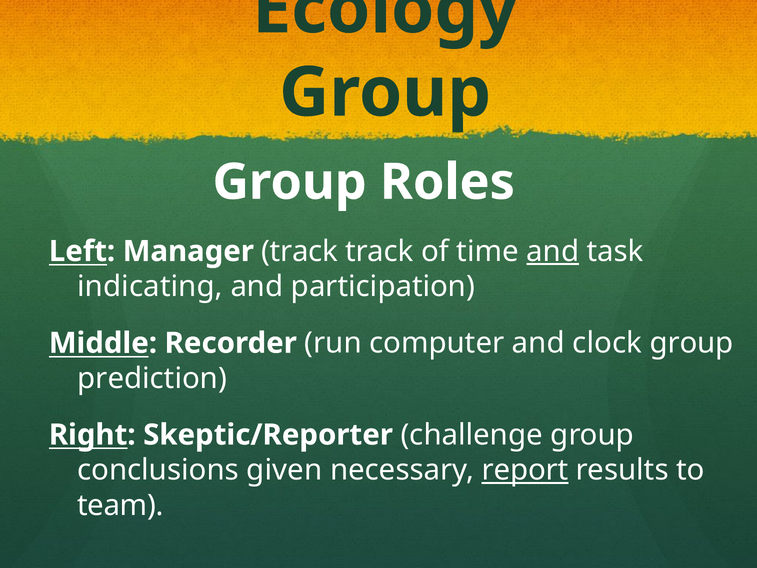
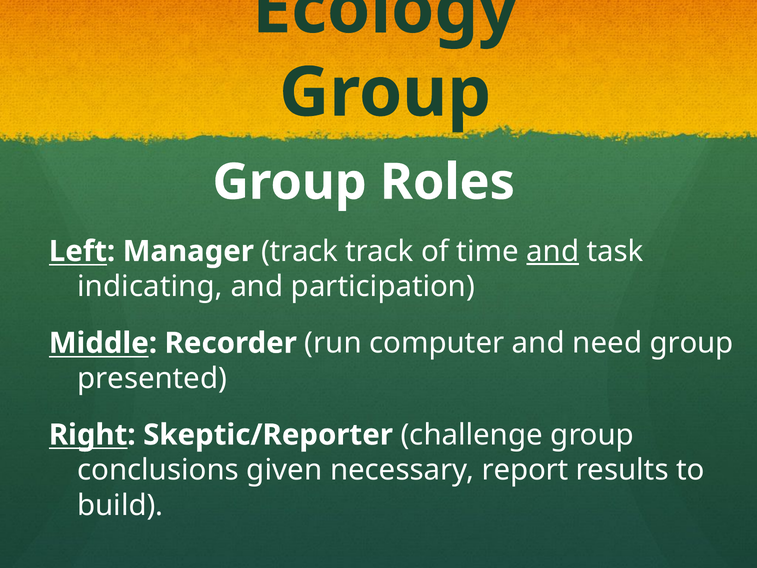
clock: clock -> need
prediction: prediction -> presented
report underline: present -> none
team: team -> build
